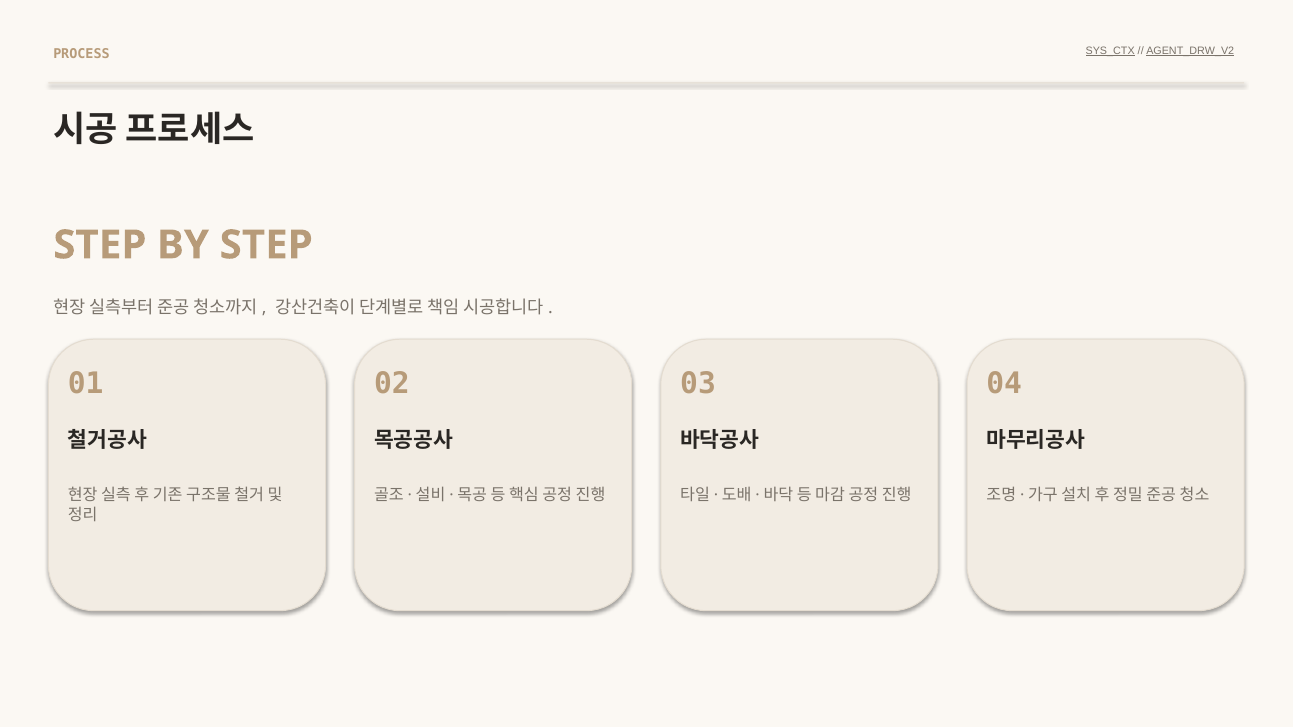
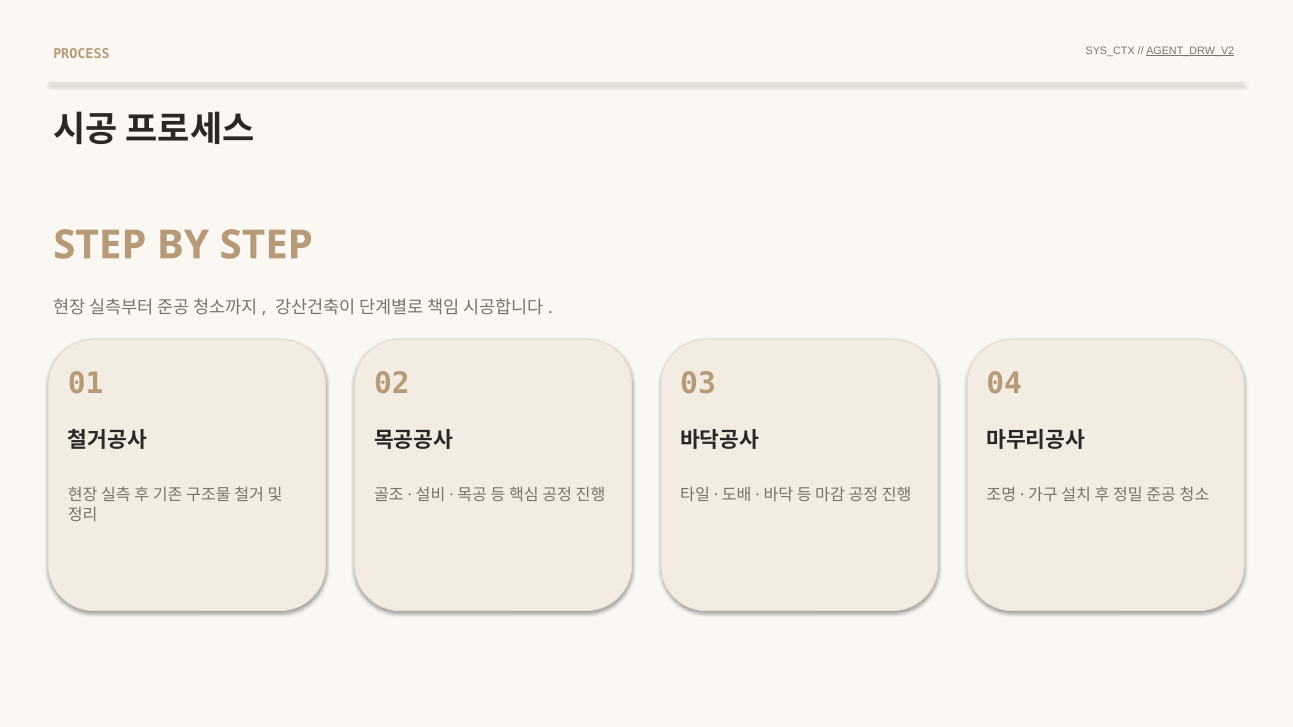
SYS_CTX underline: present -> none
